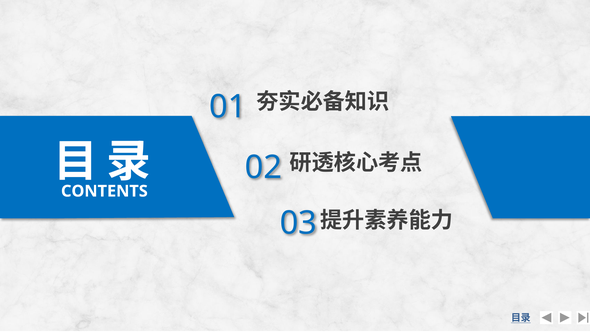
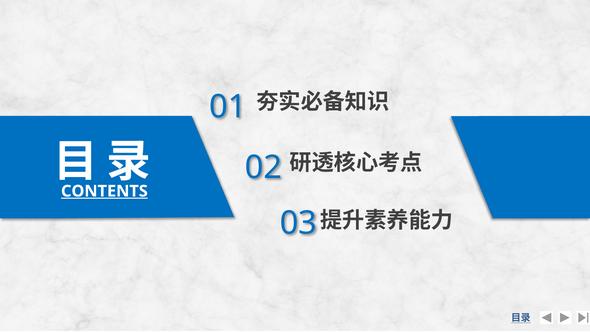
CONTENTS underline: none -> present
